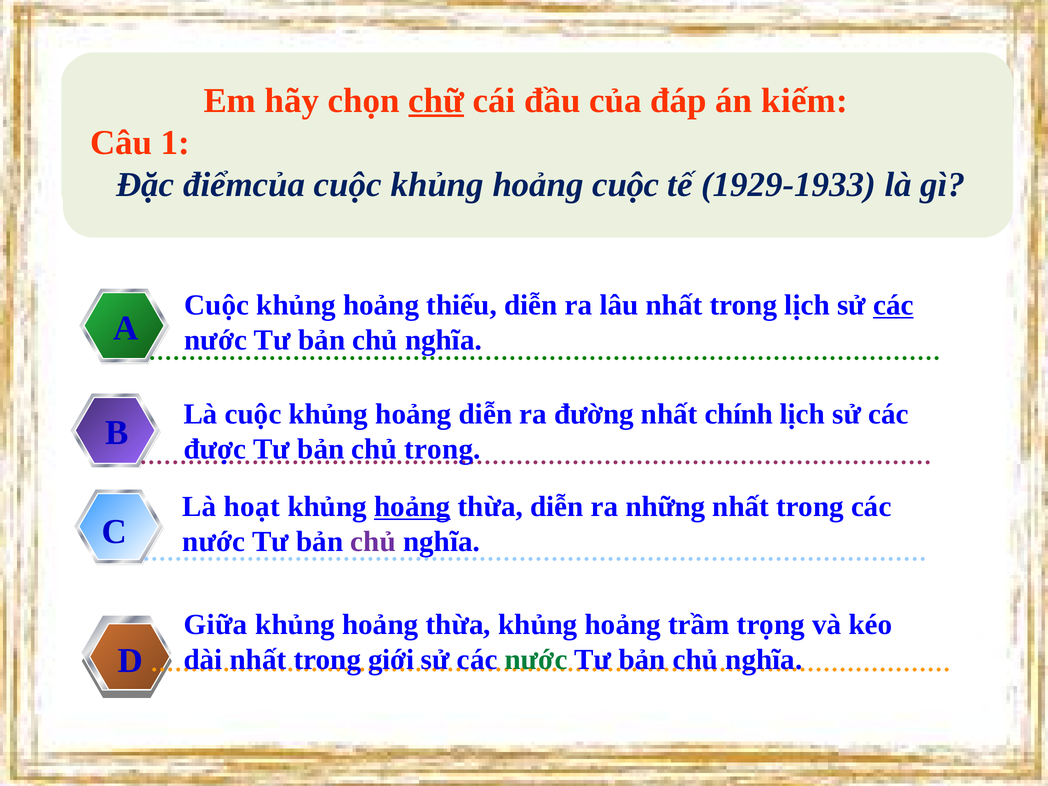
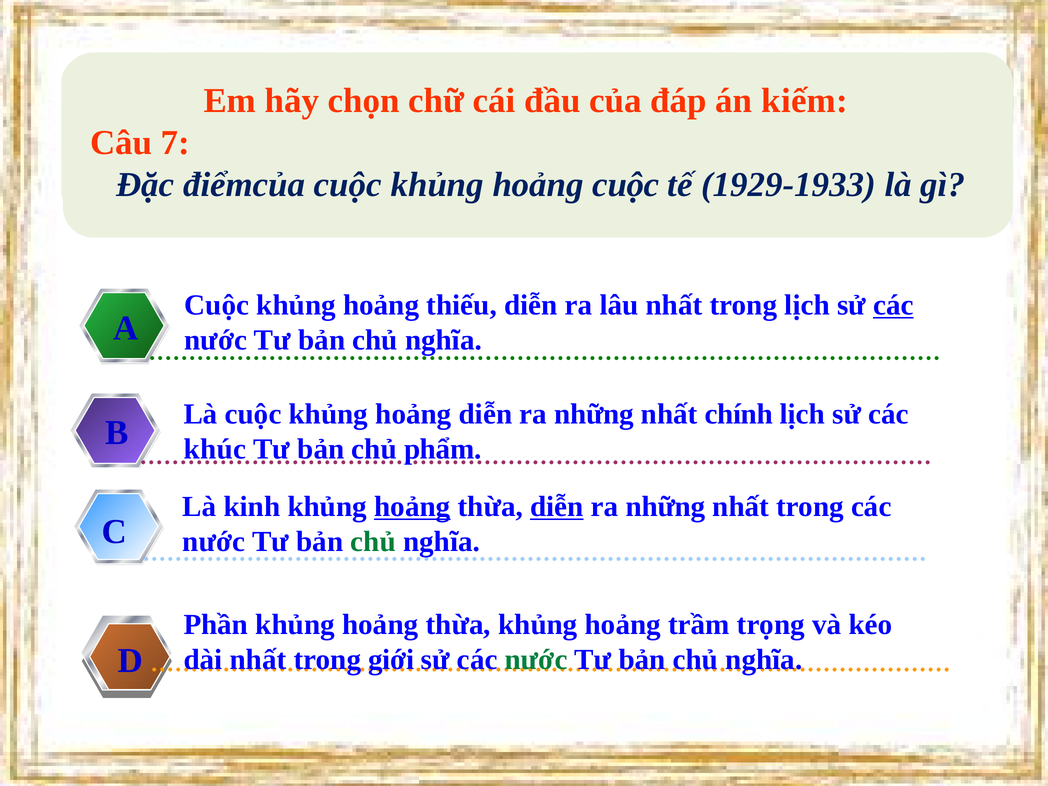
chữ underline: present -> none
1: 1 -> 7
hoảng diễn ra đường: đường -> những
được: được -> khúc
chủ trong: trong -> phẩm
hoạt: hoạt -> kinh
diễn at (557, 507) underline: none -> present
chủ at (373, 542) colour: purple -> green
Giữa: Giữa -> Phần
